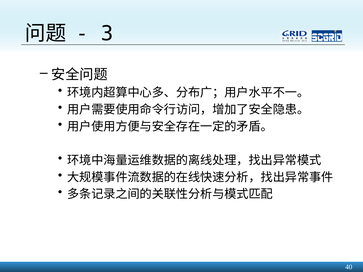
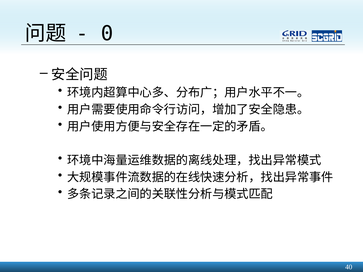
3: 3 -> 0
